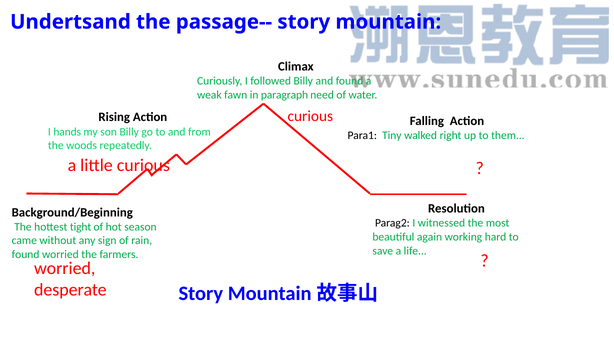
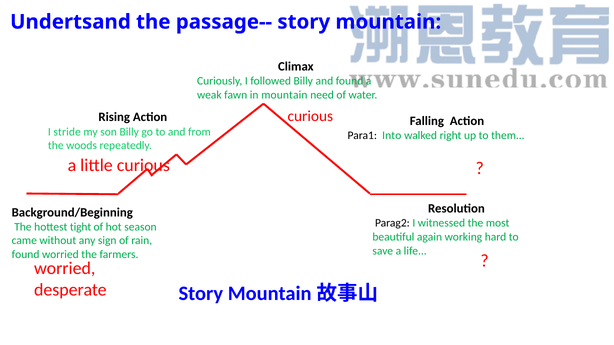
in paragraph: paragraph -> mountain
hands: hands -> stride
Tiny: Tiny -> Into
